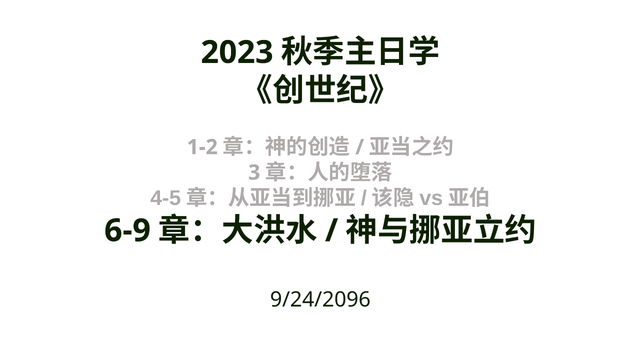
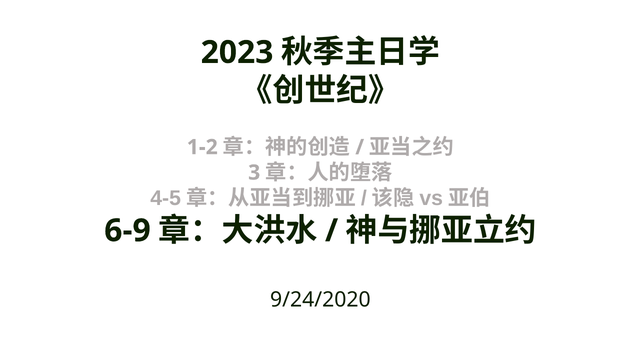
9/24/2096: 9/24/2096 -> 9/24/2020
